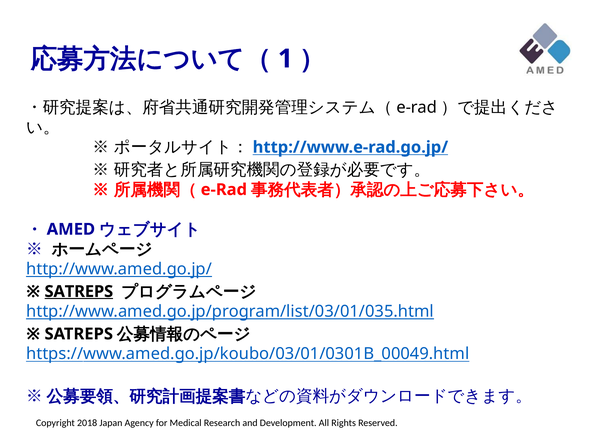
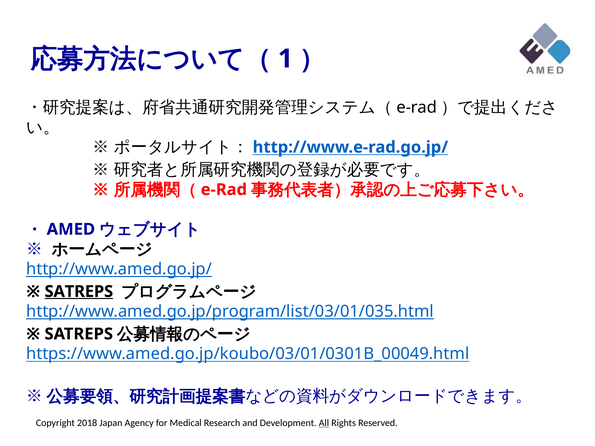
All at (324, 423) underline: none -> present
